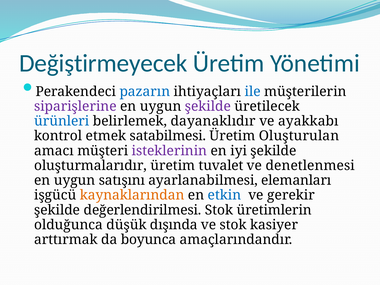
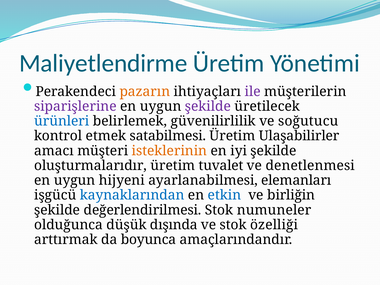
Değiştirmeyecek: Değiştirmeyecek -> Maliyetlendirme
pazarın colour: blue -> orange
ile colour: blue -> purple
dayanaklıdır: dayanaklıdır -> güvenilirlilik
ayakkabı: ayakkabı -> soğutucu
Oluşturulan: Oluşturulan -> Ulaşabilirler
isteklerinin colour: purple -> orange
satışını: satışını -> hijyeni
kaynaklarından colour: orange -> blue
gerekir: gerekir -> birliğin
üretimlerin: üretimlerin -> numuneler
kasiyer: kasiyer -> özelliği
